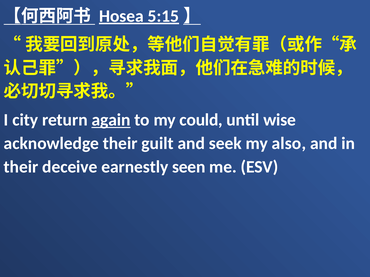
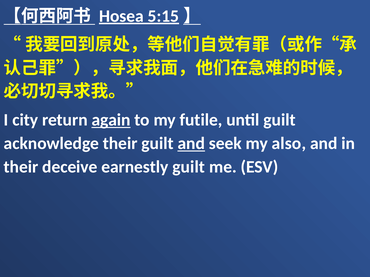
could: could -> futile
until wise: wise -> guilt
and at (191, 144) underline: none -> present
earnestly seen: seen -> guilt
